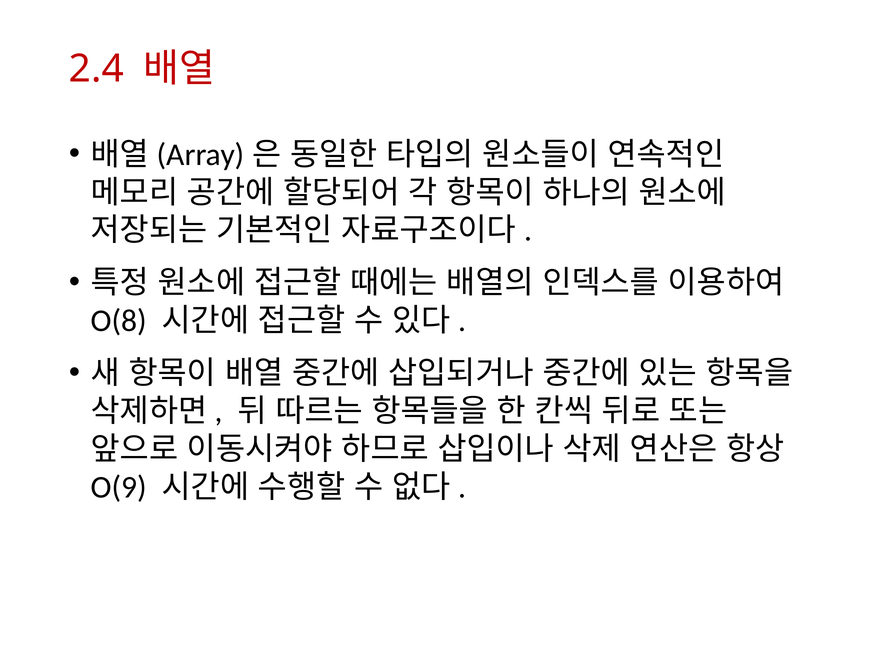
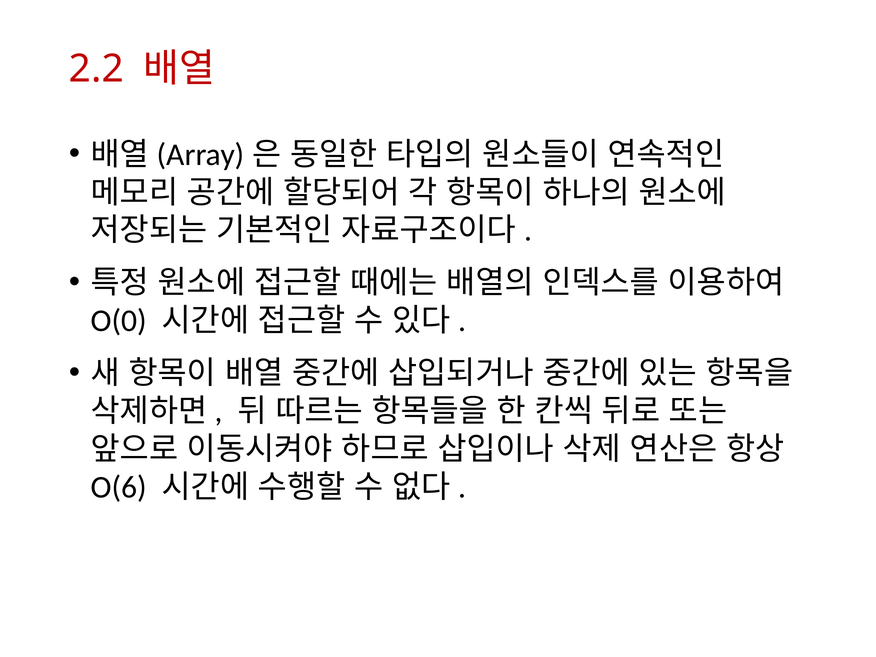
2.4: 2.4 -> 2.2
O(8: O(8 -> O(0
O(9: O(9 -> O(6
